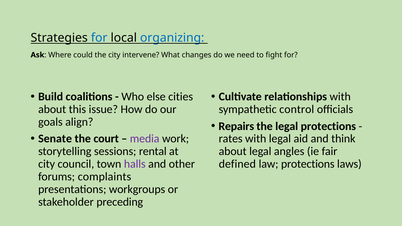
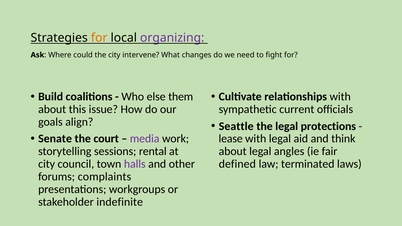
for at (99, 38) colour: blue -> orange
organizing colour: blue -> purple
cities: cities -> them
control: control -> current
Repairs: Repairs -> Seattle
rates: rates -> lease
law protections: protections -> terminated
preceding: preceding -> indefinite
